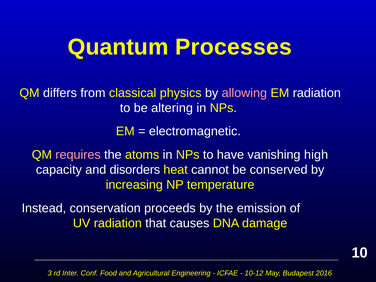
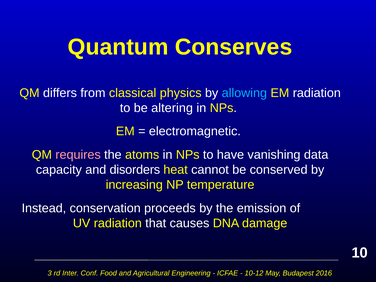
Processes: Processes -> Conserves
allowing colour: pink -> light blue
high: high -> data
